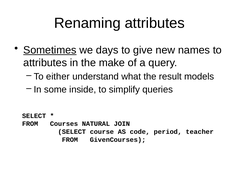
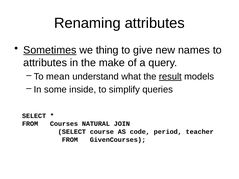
days: days -> thing
either: either -> mean
result underline: none -> present
